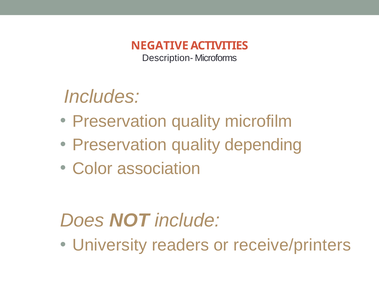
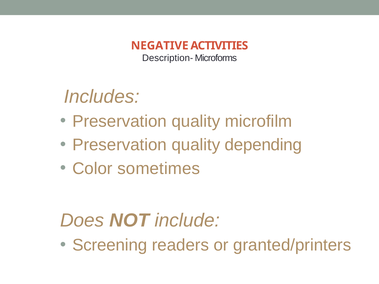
association: association -> sometimes
University: University -> Screening
receive/printers: receive/printers -> granted/printers
